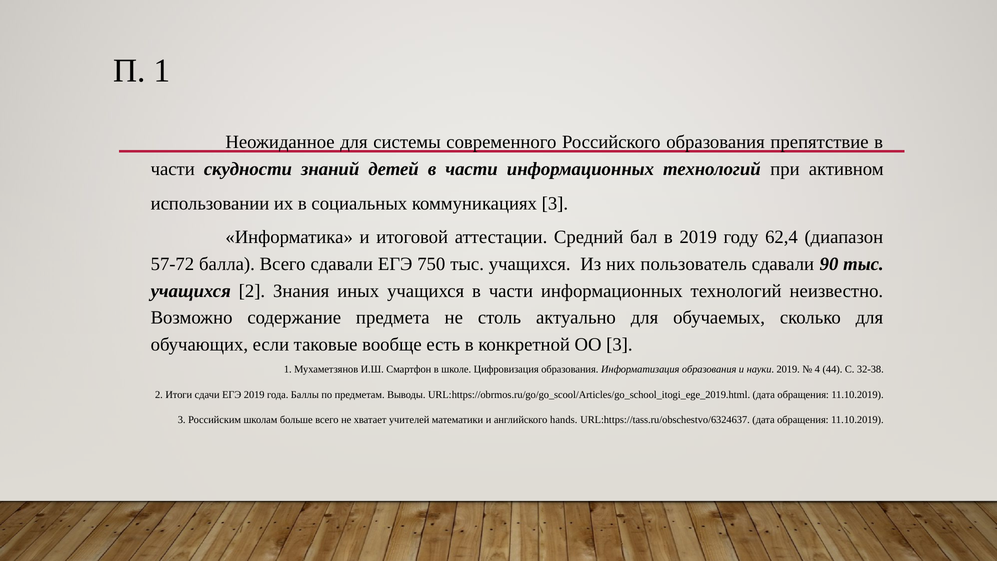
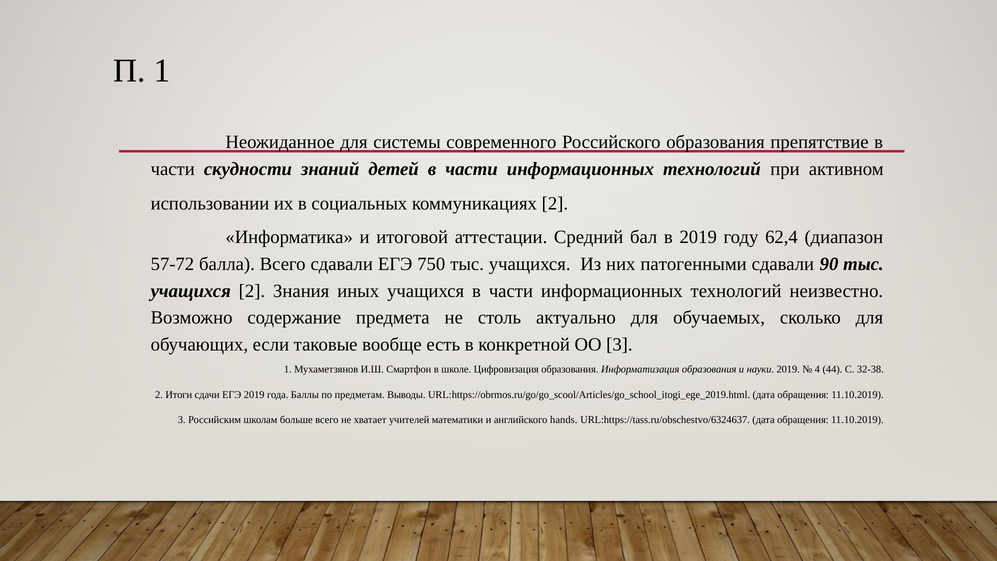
коммуникациях 3: 3 -> 2
пользователь: пользователь -> патогенными
